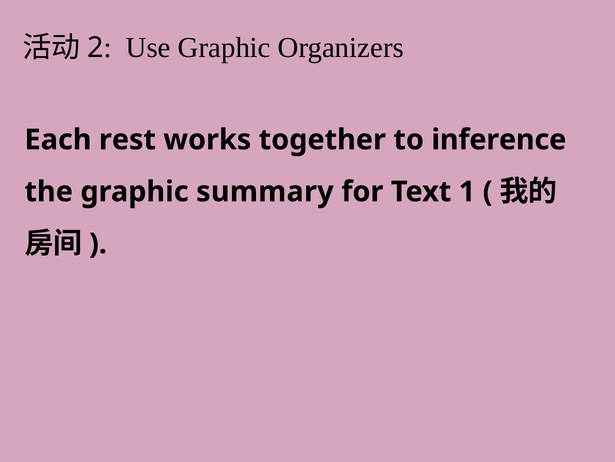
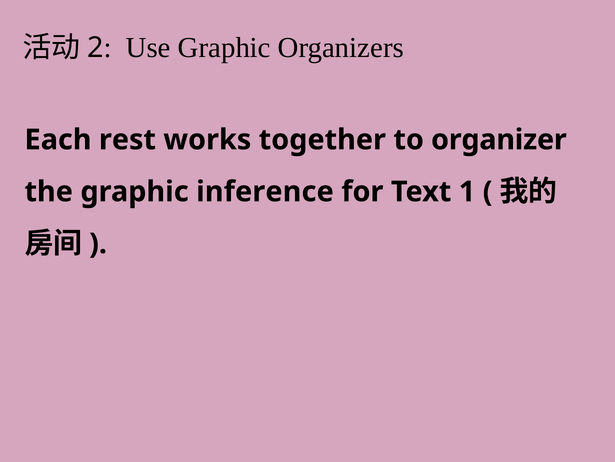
inference: inference -> organizer
summary: summary -> inference
